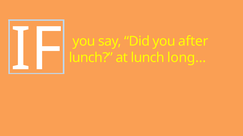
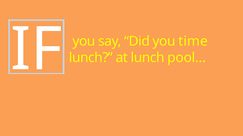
after: after -> time
long…: long… -> pool…
